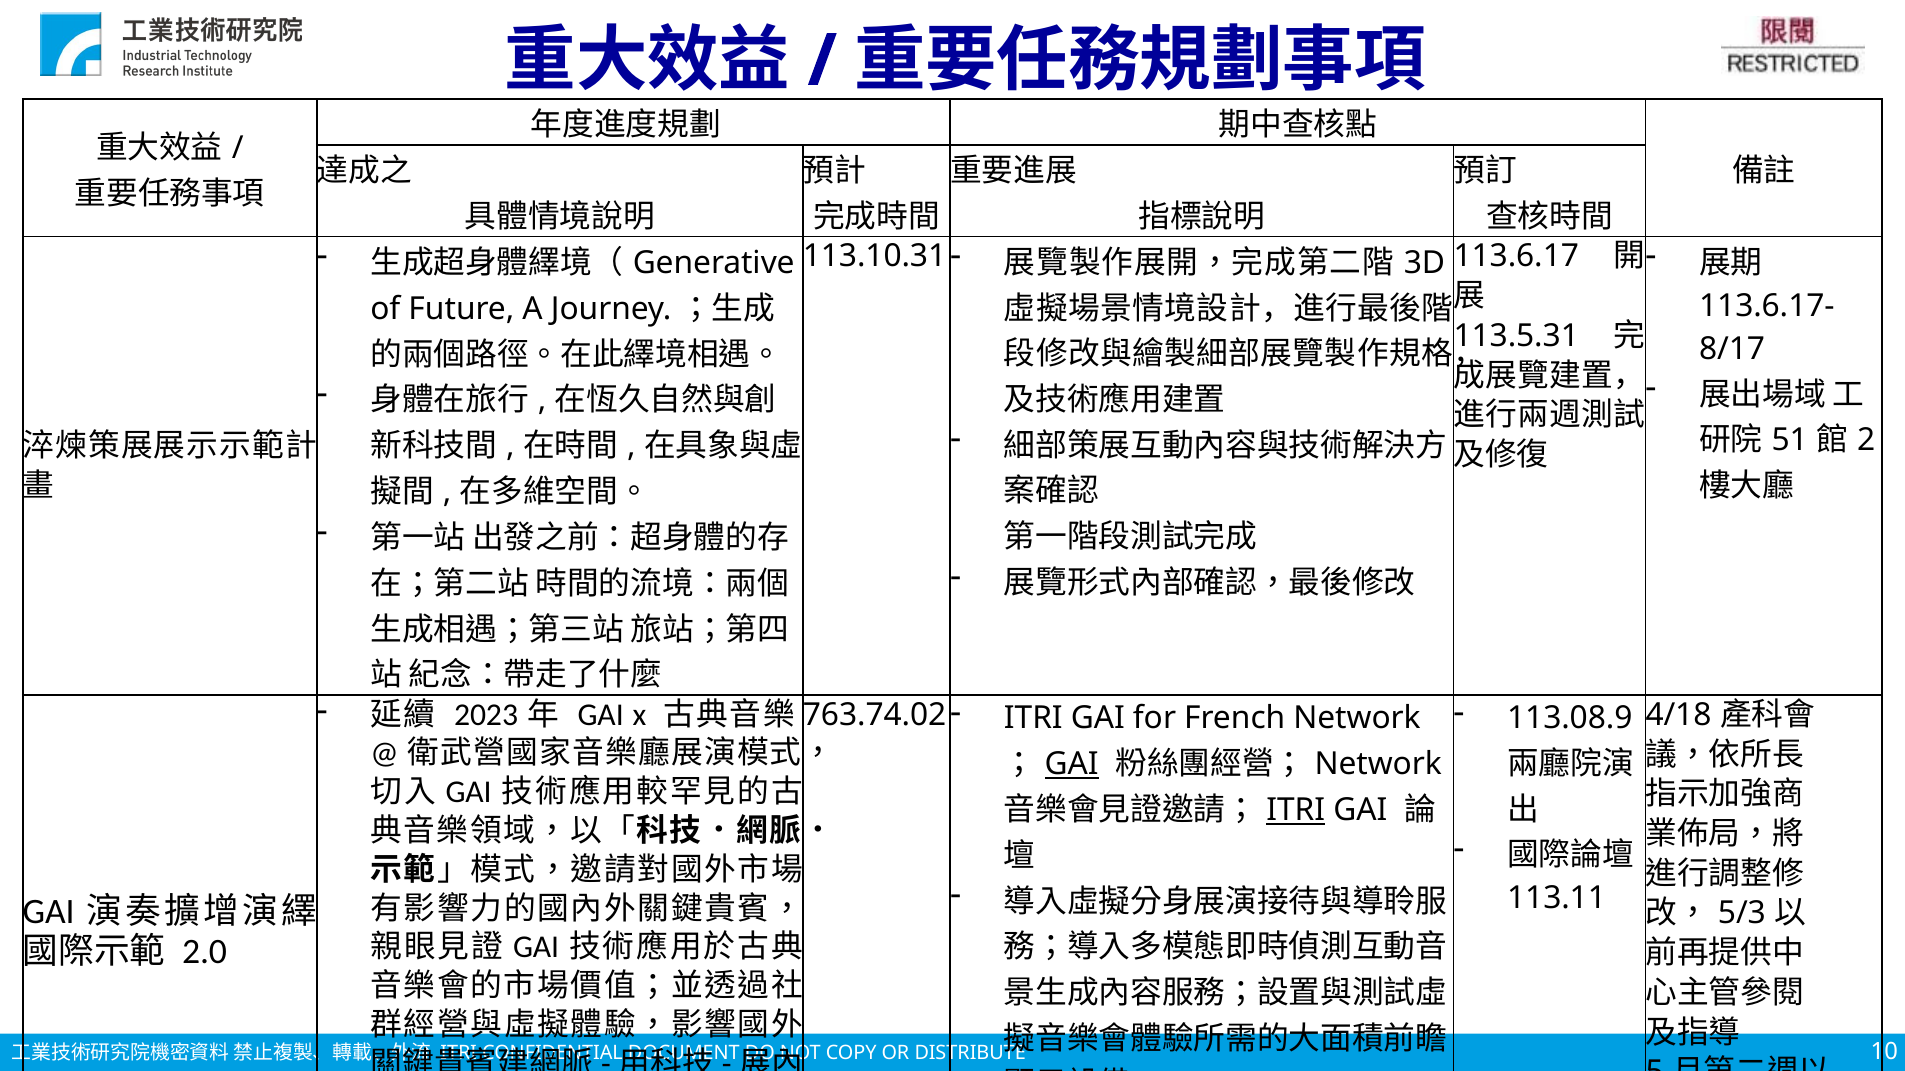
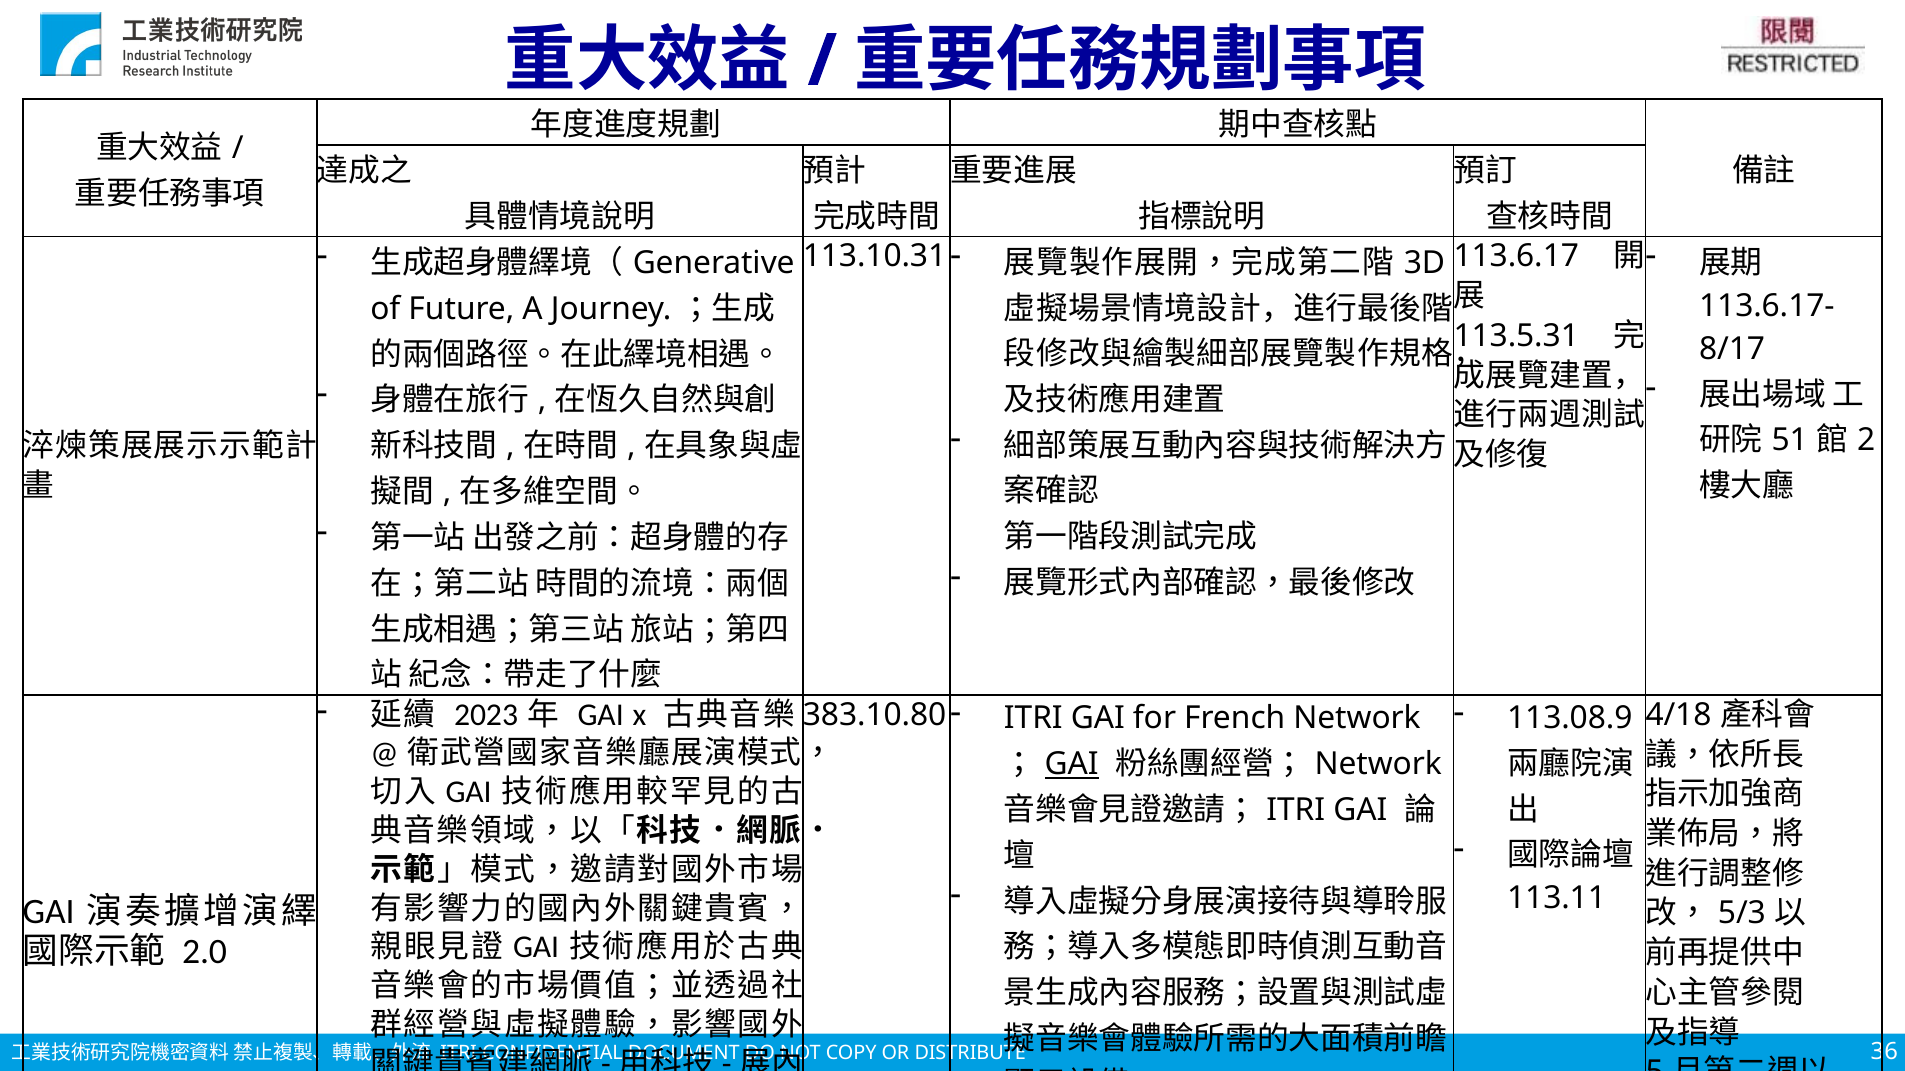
763.74.02: 763.74.02 -> 383.10.80
ITRI at (1296, 810) underline: present -> none
10: 10 -> 36
